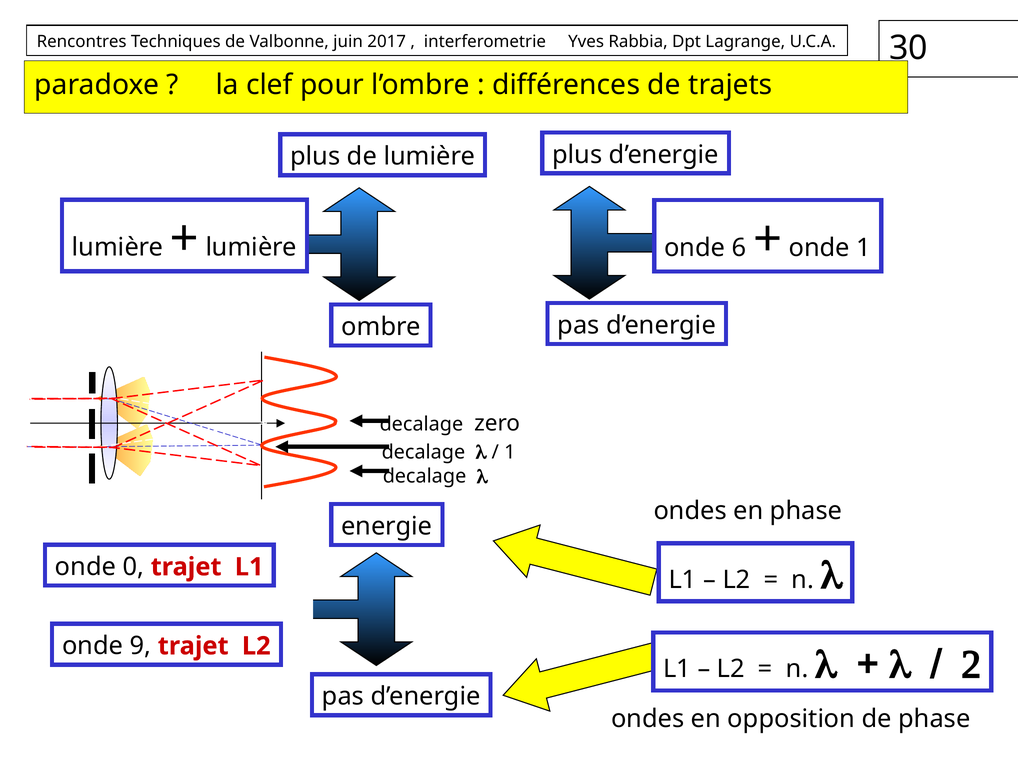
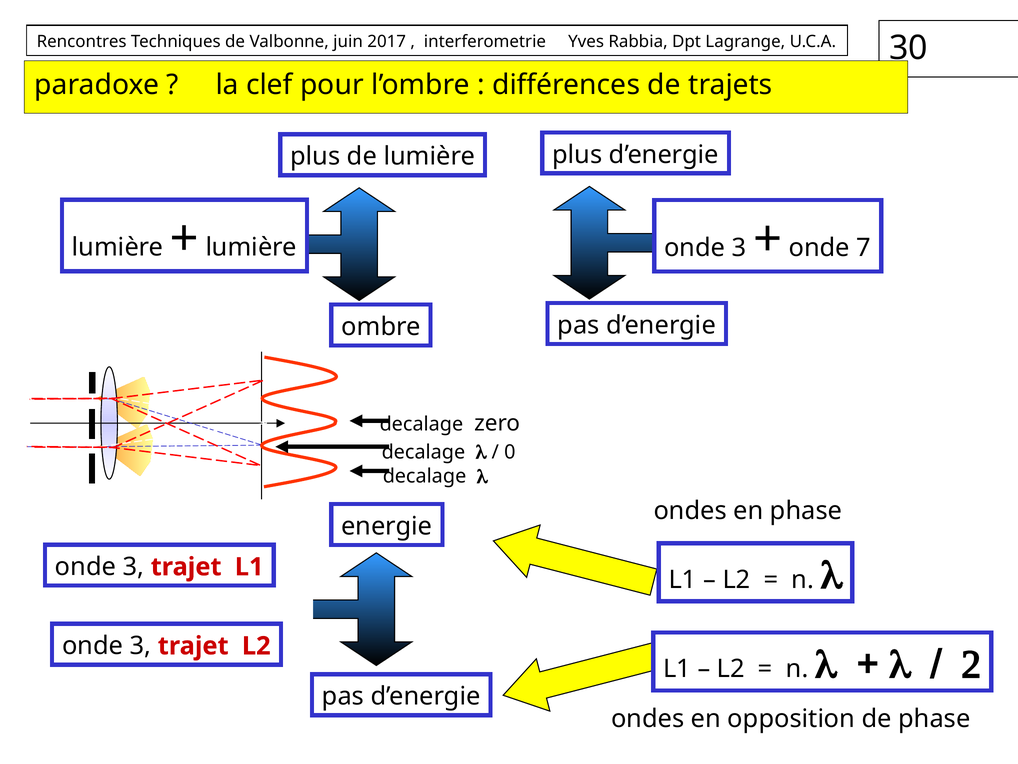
lumière onde 6: 6 -> 3
onde 1: 1 -> 7
1 at (510, 452): 1 -> 0
0 at (133, 567): 0 -> 3
9 at (140, 646): 9 -> 3
